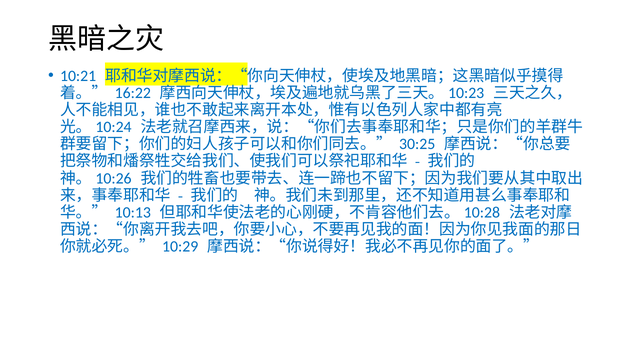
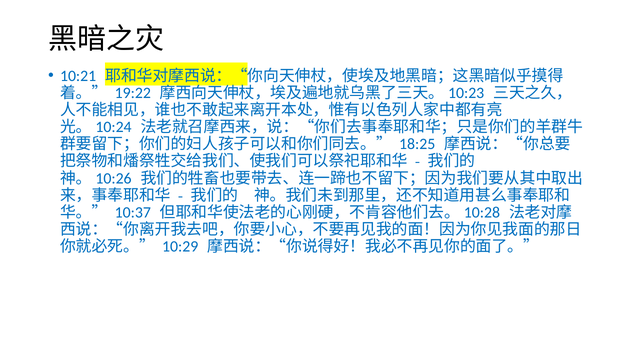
16:22: 16:22 -> 19:22
30:25: 30:25 -> 18:25
10:13: 10:13 -> 10:37
